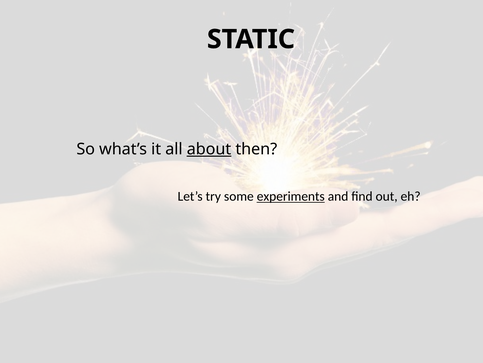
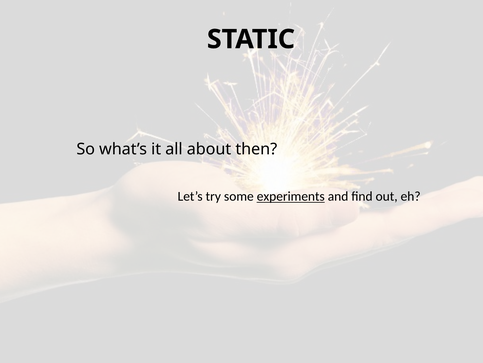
about underline: present -> none
